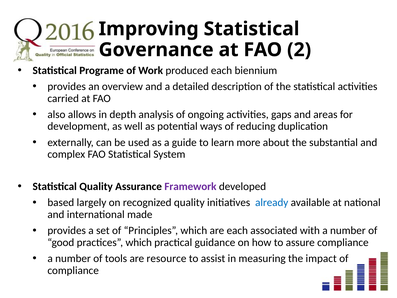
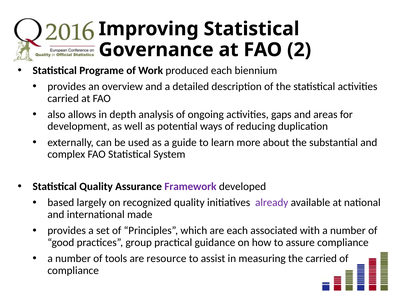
already colour: blue -> purple
practices which: which -> group
the impact: impact -> carried
